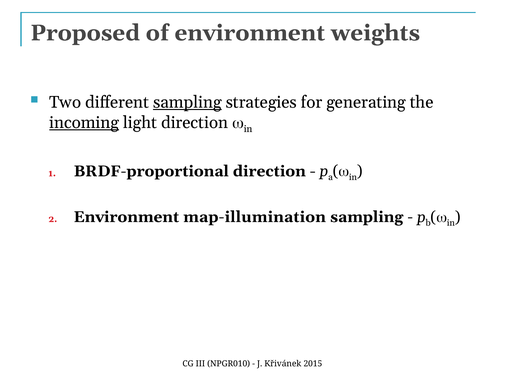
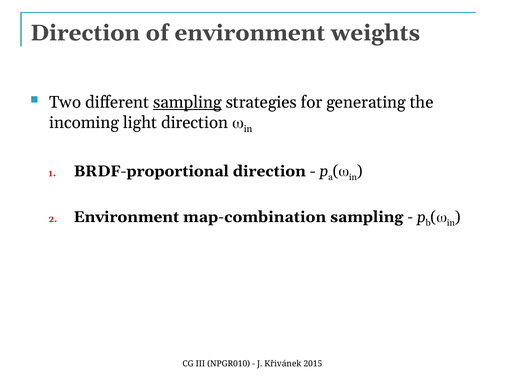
Proposed at (85, 33): Proposed -> Direction
incoming underline: present -> none
map-illumination: map-illumination -> map-combination
